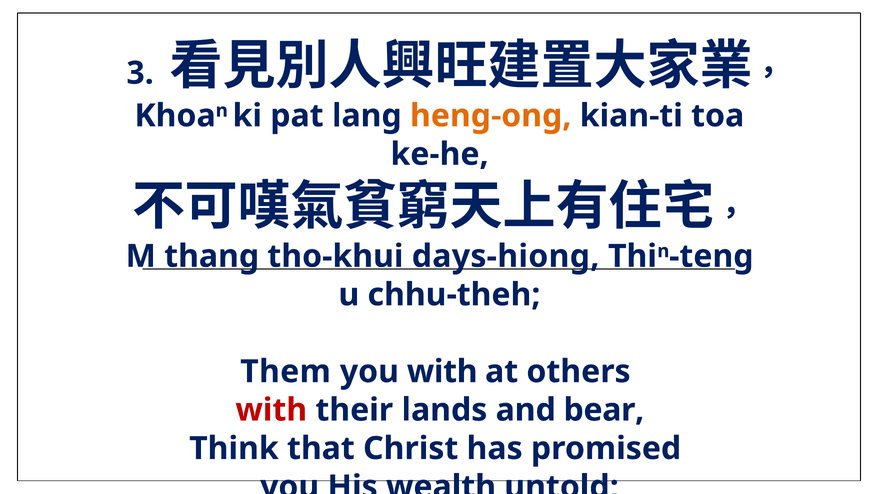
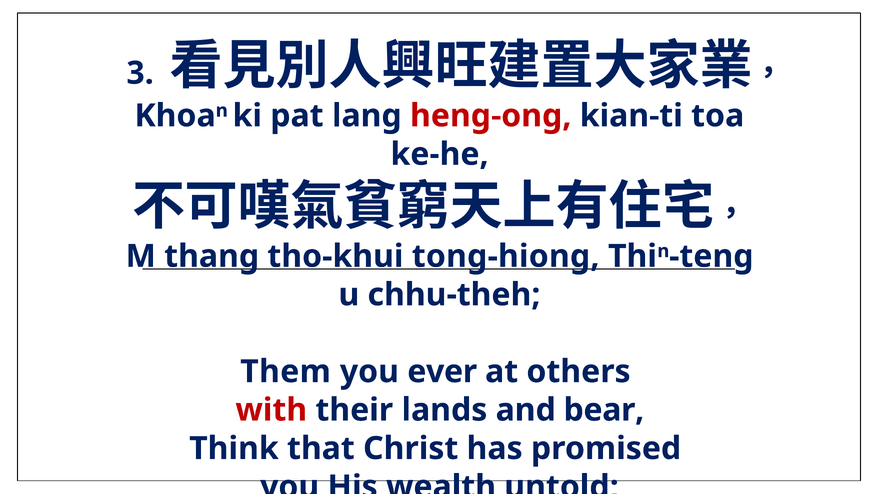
heng-ong colour: orange -> red
days-hiong: days-hiong -> tong-hiong
you with: with -> ever
